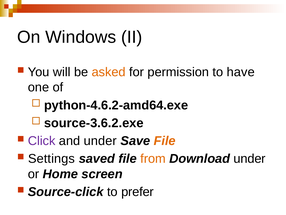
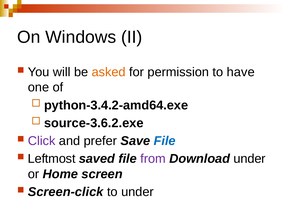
python-4.6.2-amd64.exe: python-4.6.2-amd64.exe -> python-3.4.2-amd64.exe
and under: under -> prefer
File at (165, 141) colour: orange -> blue
Settings: Settings -> Leftmost
from colour: orange -> purple
Source-click: Source-click -> Screen-click
to prefer: prefer -> under
